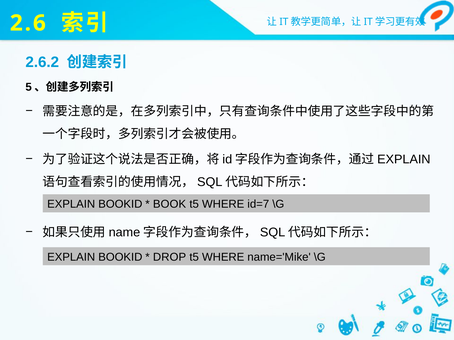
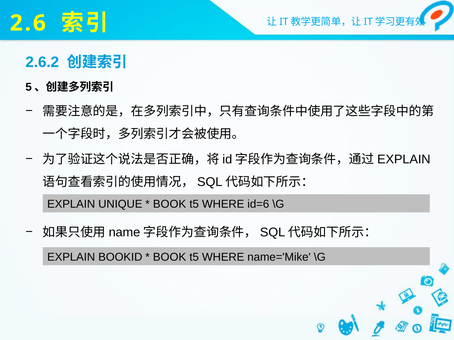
BOOKID at (120, 204): BOOKID -> UNIQUE
id=7: id=7 -> id=6
DROP at (170, 257): DROP -> BOOK
